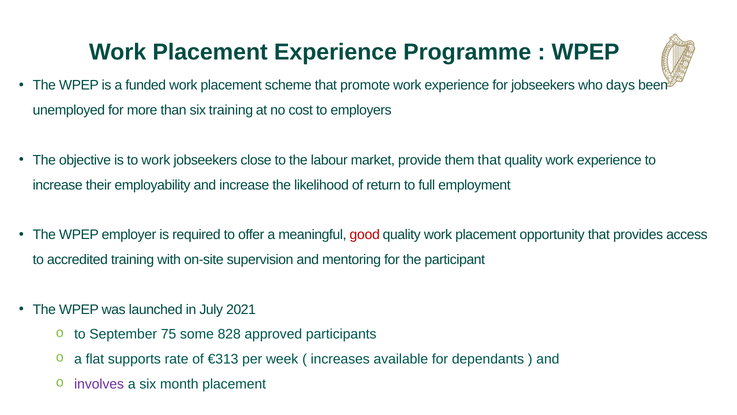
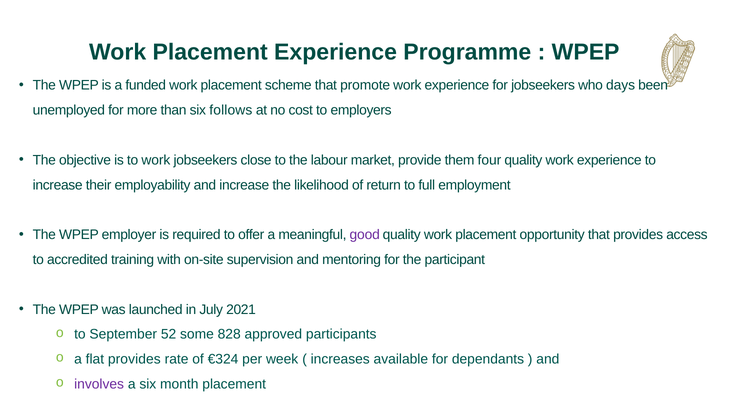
six training: training -> follows
them that: that -> four
good colour: red -> purple
75: 75 -> 52
flat supports: supports -> provides
€313: €313 -> €324
